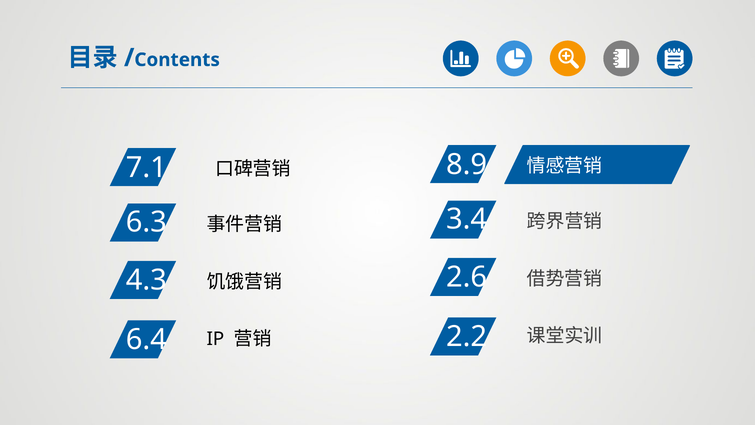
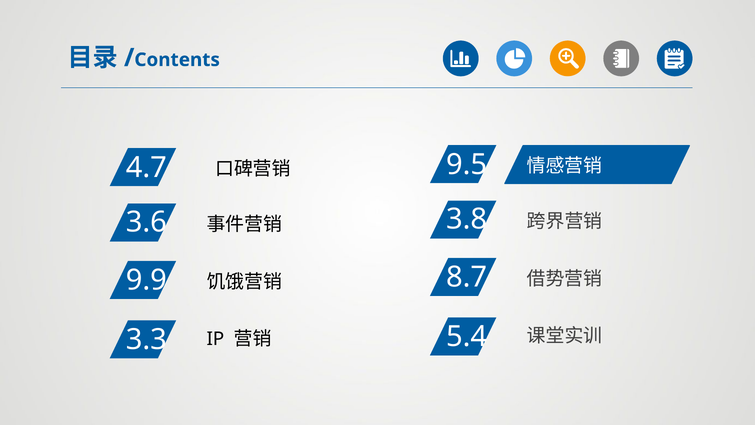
8.9: 8.9 -> 9.5
7.1: 7.1 -> 4.7
3.4: 3.4 -> 3.8
6.3: 6.3 -> 3.6
2.6: 2.6 -> 8.7
4.3: 4.3 -> 9.9
2.2: 2.2 -> 5.4
6.4: 6.4 -> 3.3
